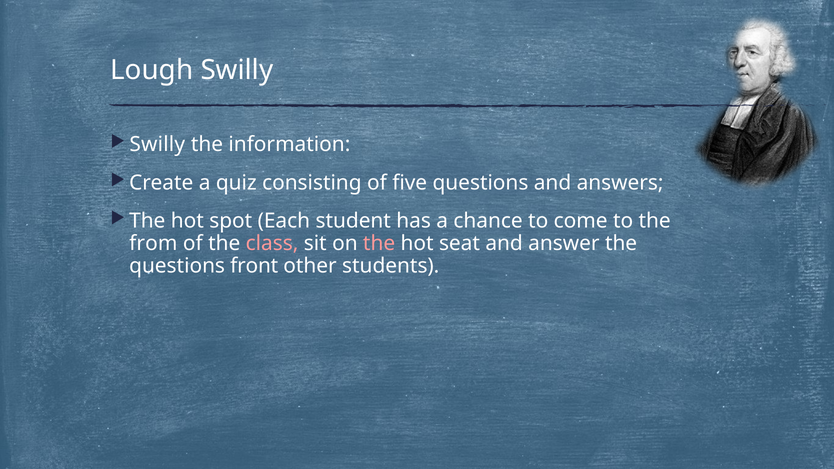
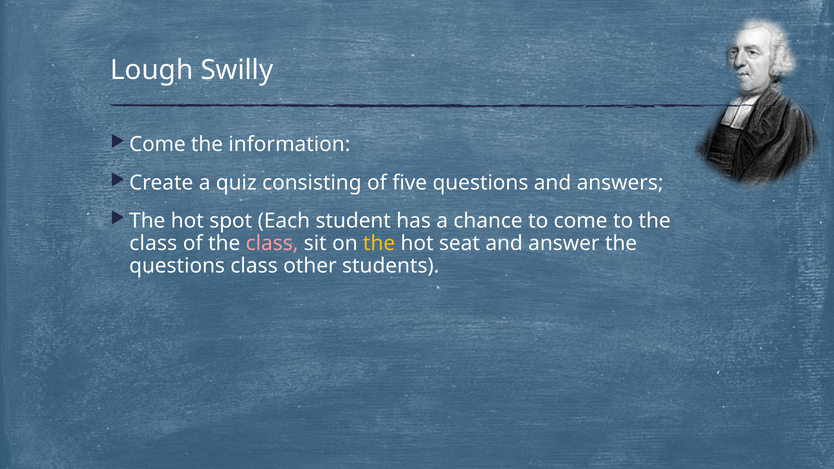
Swilly at (157, 145): Swilly -> Come
from at (153, 243): from -> class
the at (379, 243) colour: pink -> yellow
questions front: front -> class
